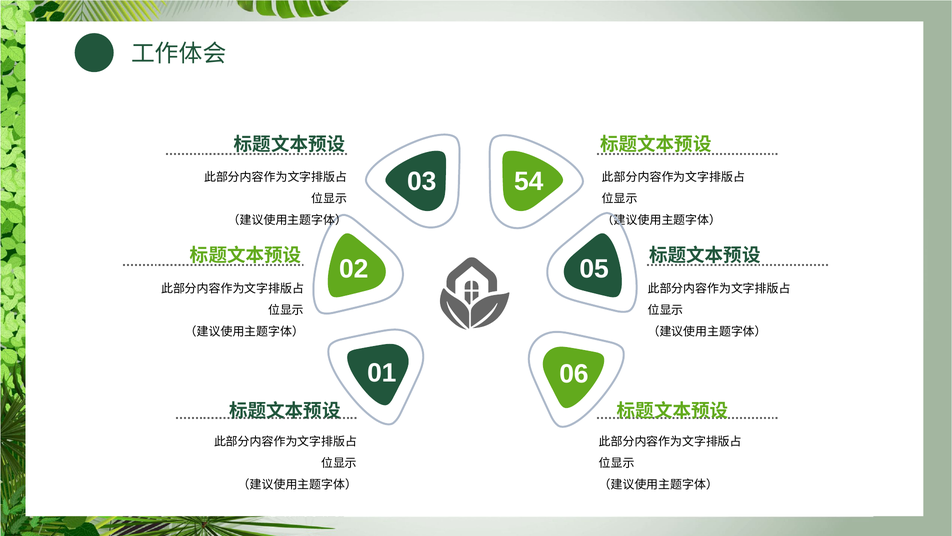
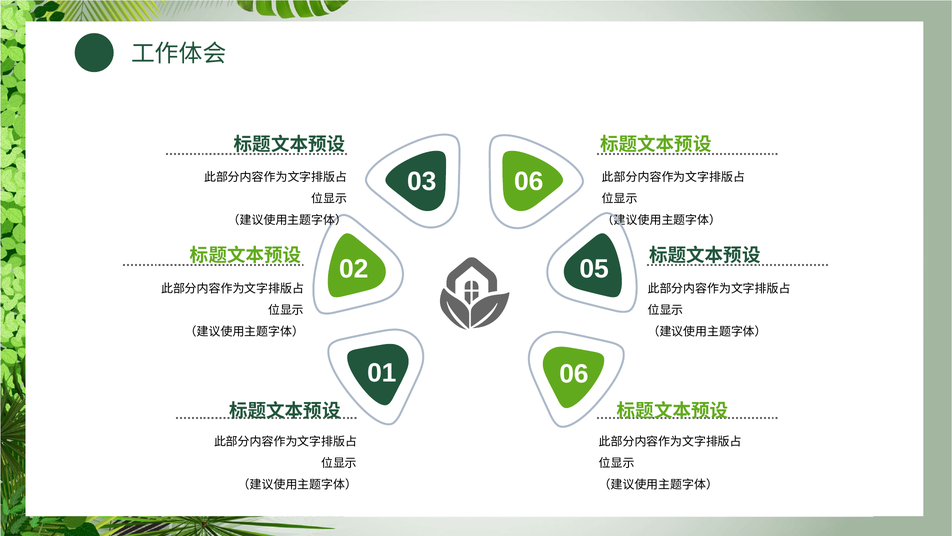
03 54: 54 -> 06
